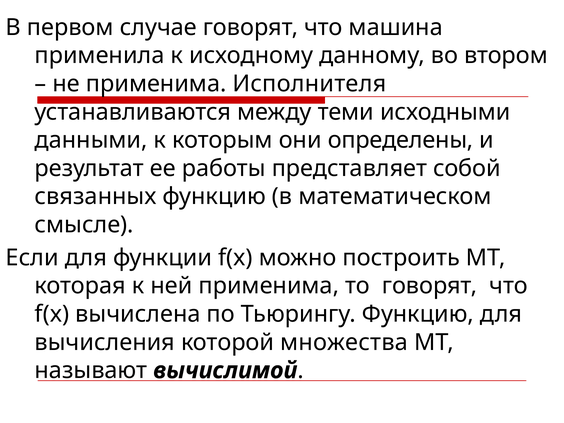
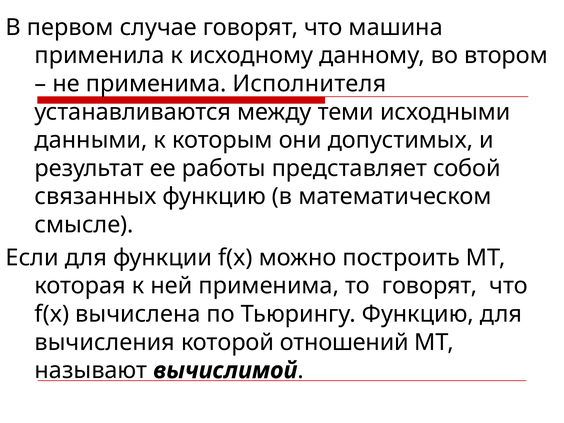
определены: определены -> допустимых
множества: множества -> отношений
